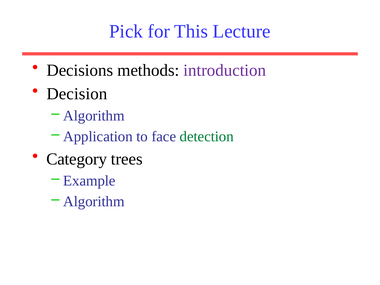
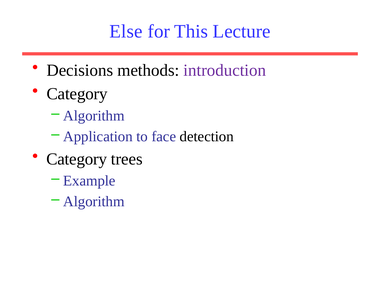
Pick: Pick -> Else
Decision at (77, 94): Decision -> Category
detection colour: green -> black
